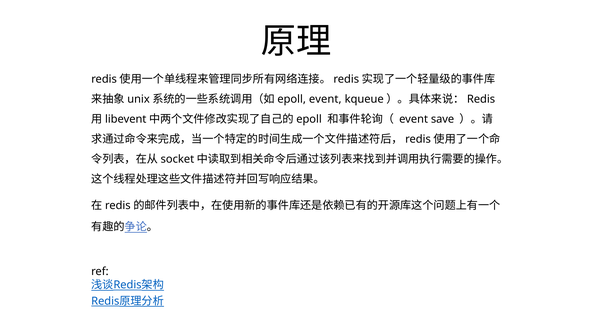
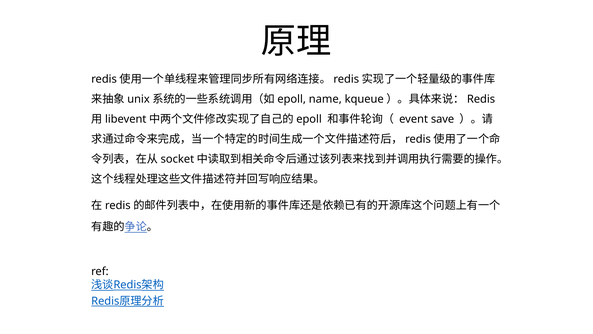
event at (325, 99): event -> name
